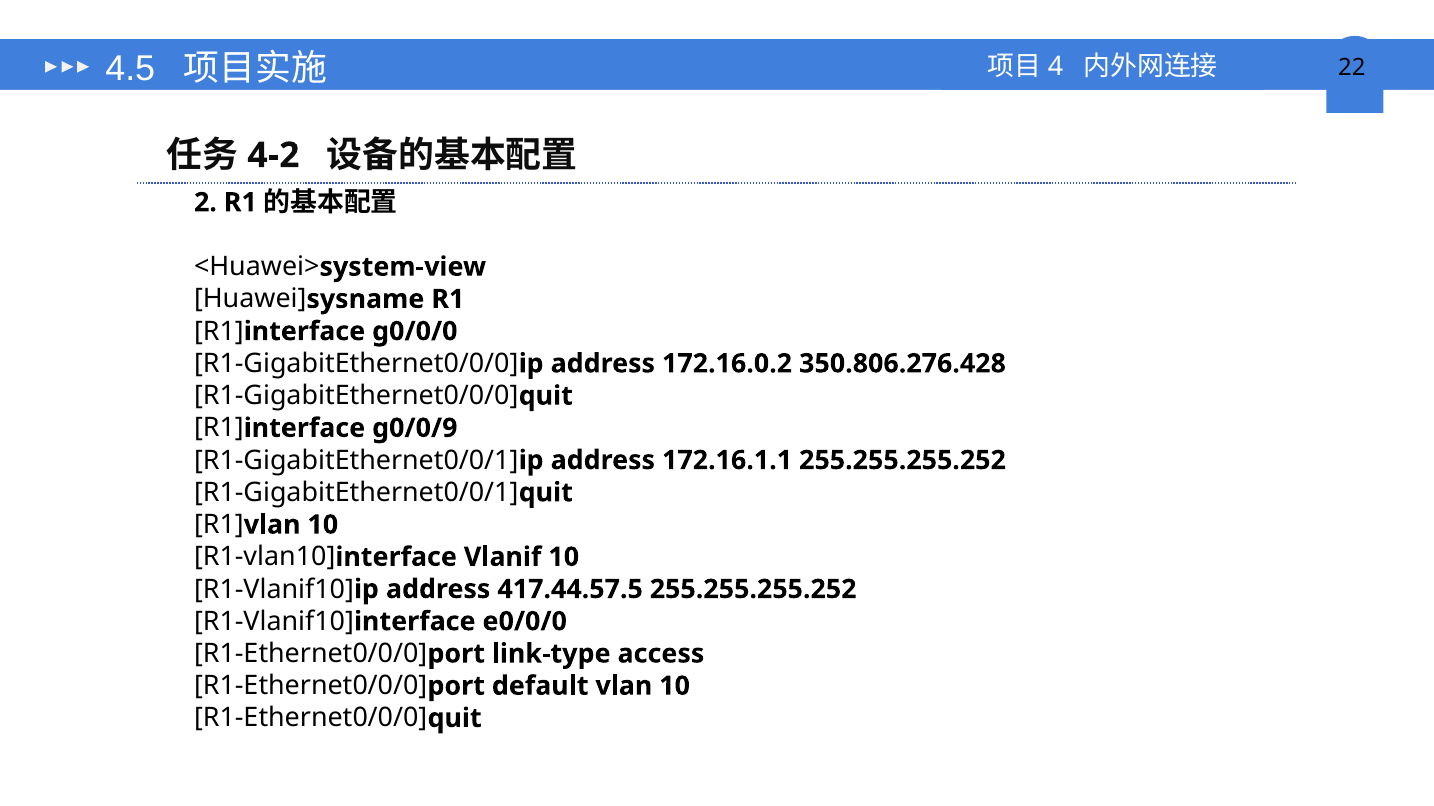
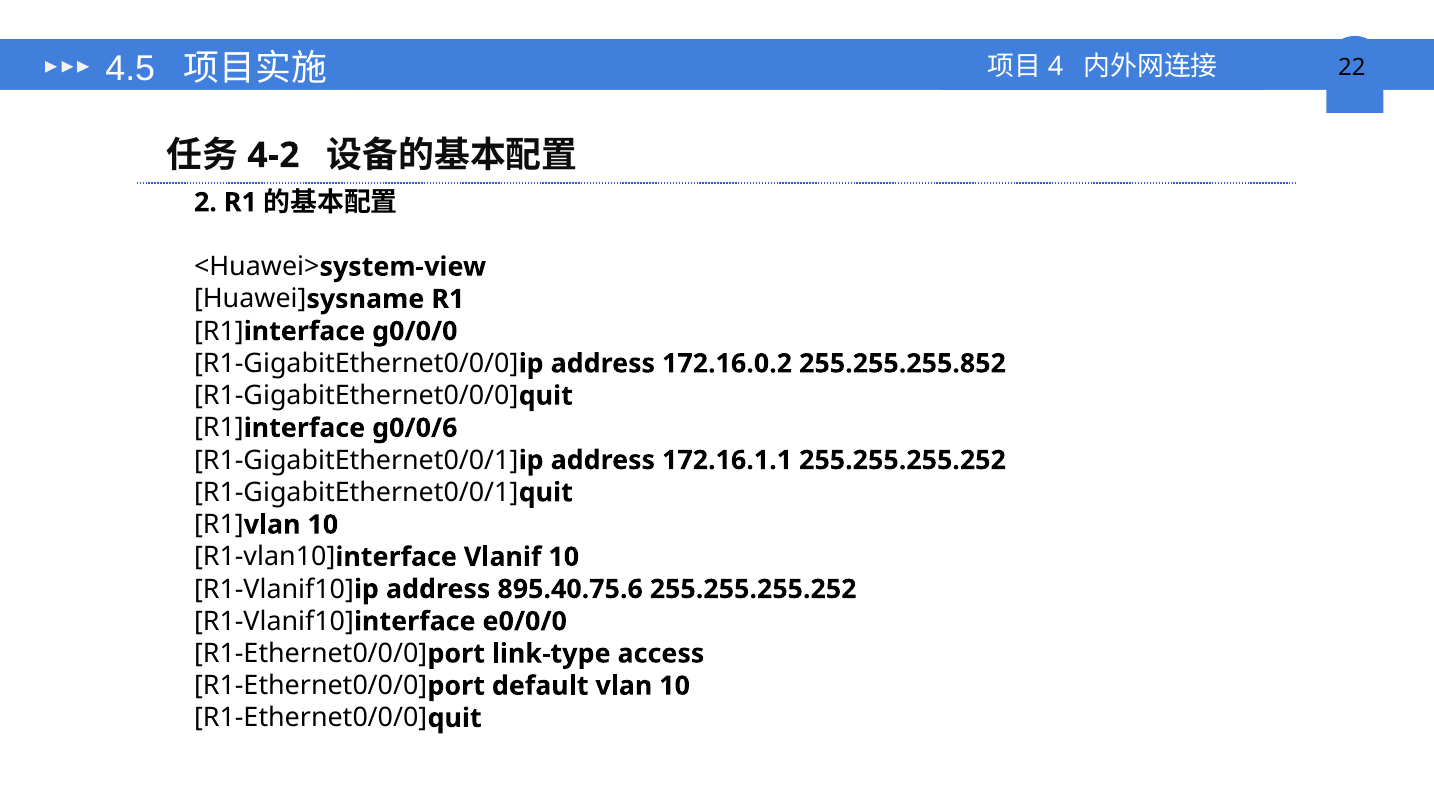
350.806.276.428: 350.806.276.428 -> 255.255.255.852
g0/0/9: g0/0/9 -> g0/0/6
417.44.57.5: 417.44.57.5 -> 895.40.75.6
